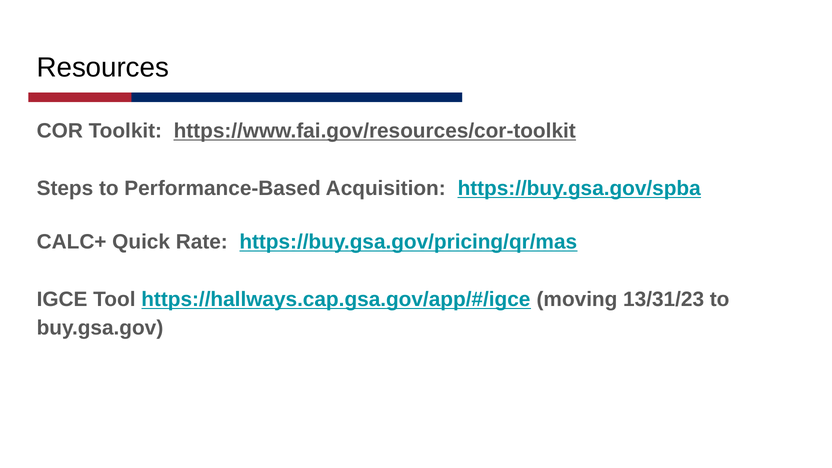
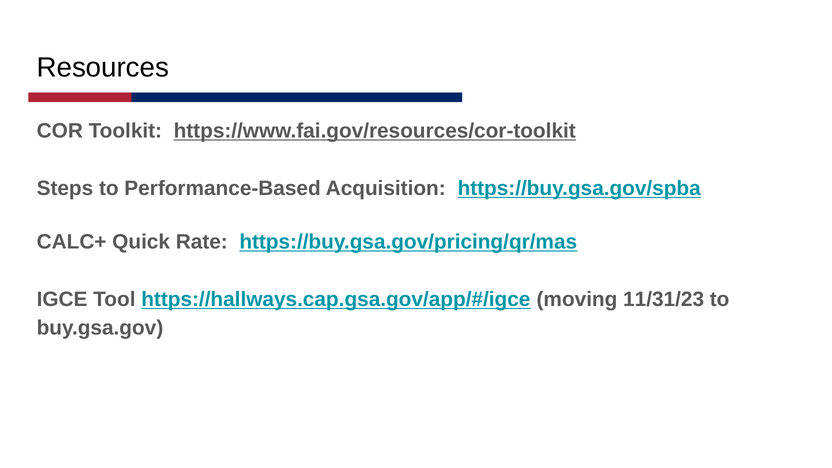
13/31/23: 13/31/23 -> 11/31/23
